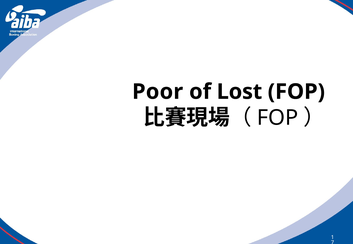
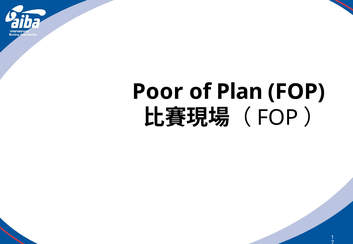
Lost: Lost -> Plan
